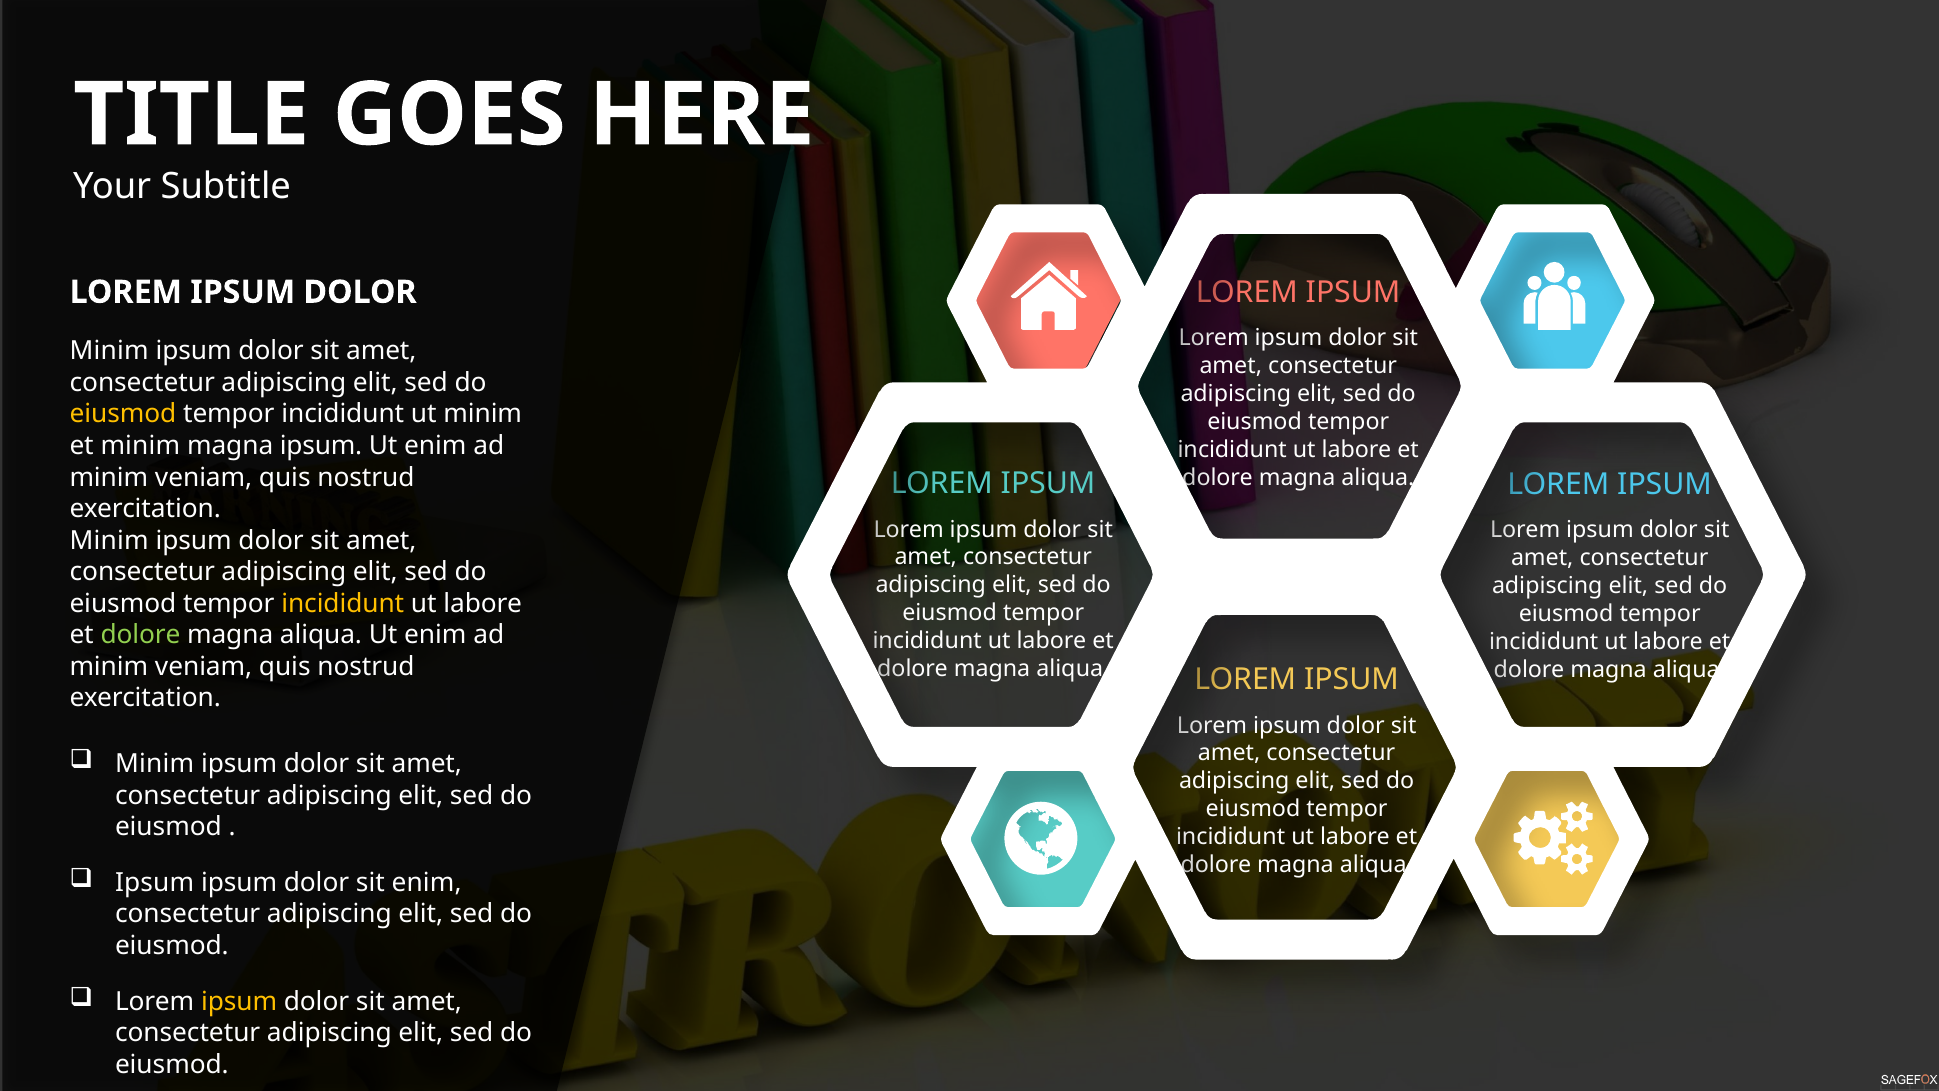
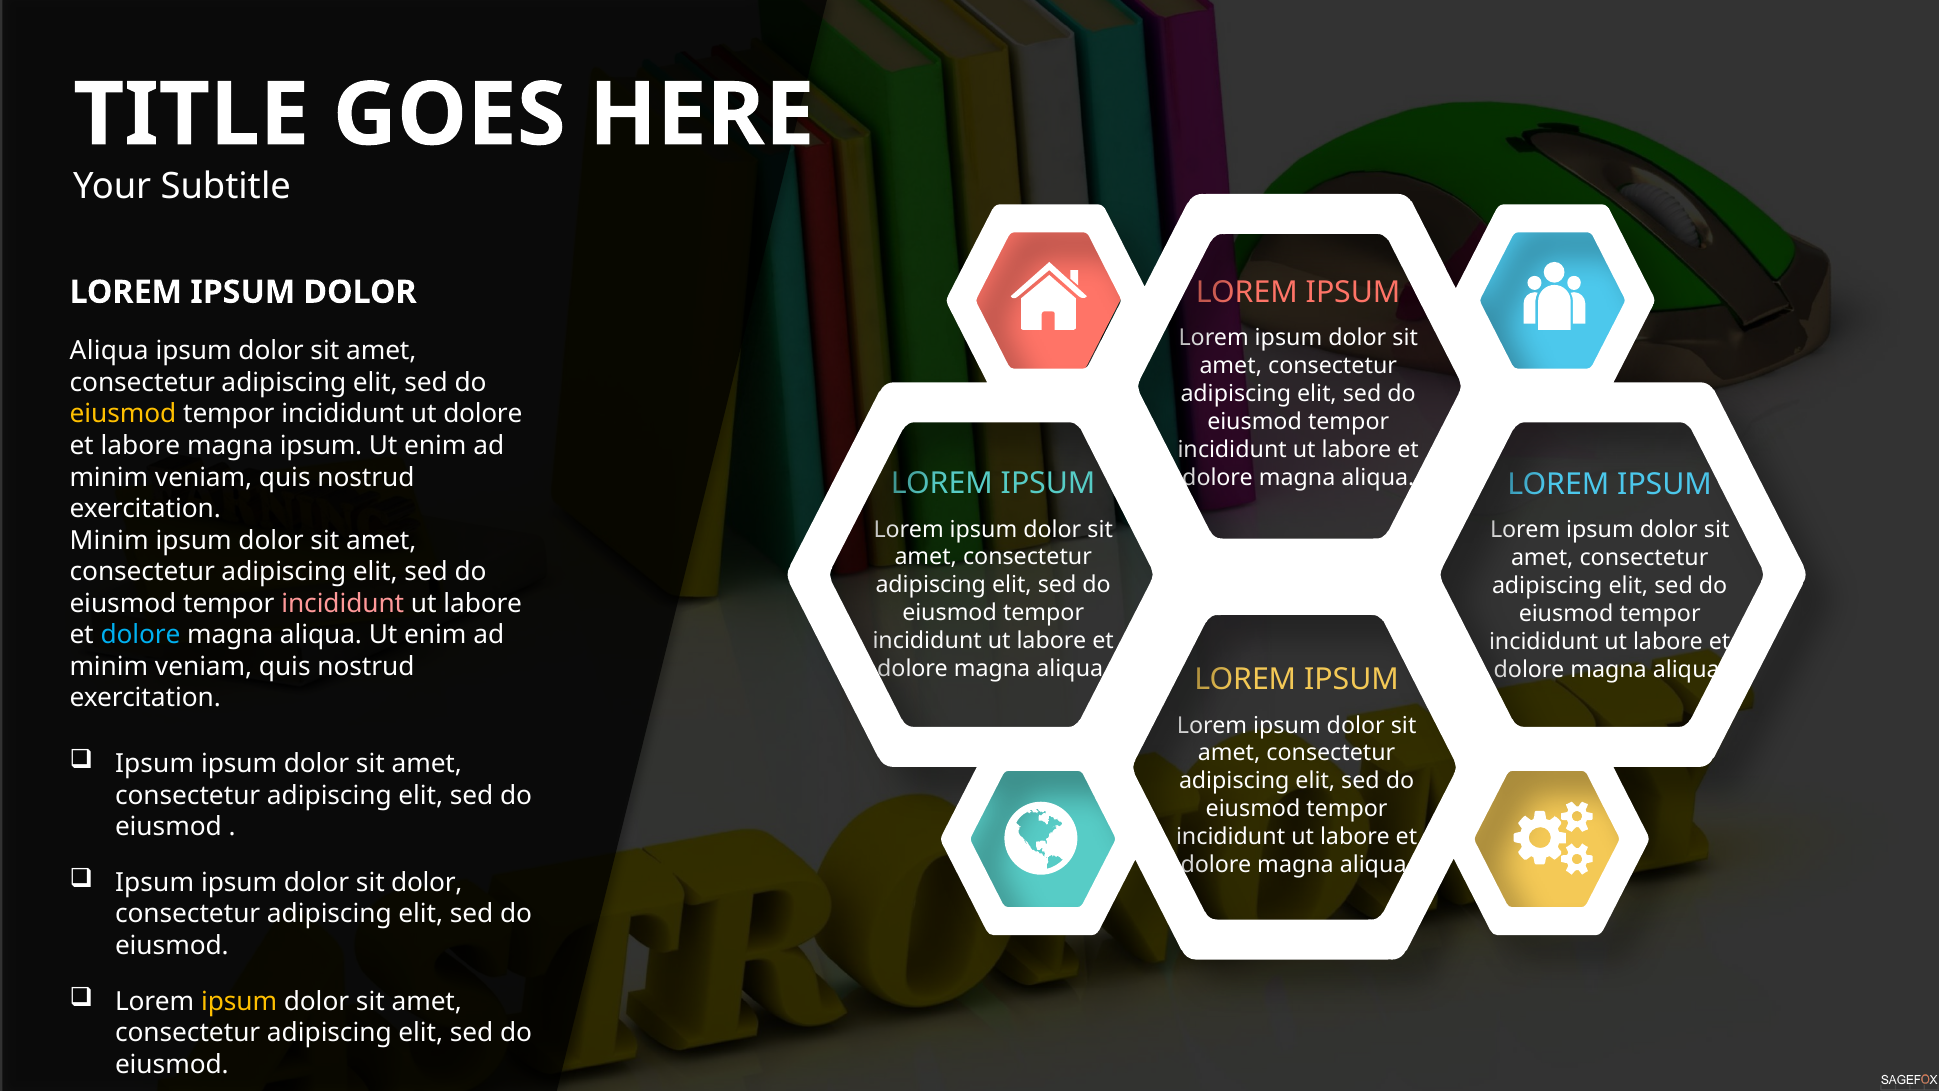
Minim at (109, 351): Minim -> Aliqua
ut minim: minim -> dolore
et minim: minim -> labore
incididunt at (343, 603) colour: yellow -> pink
dolore at (140, 635) colour: light green -> light blue
Minim at (155, 764): Minim -> Ipsum
sit enim: enim -> dolor
